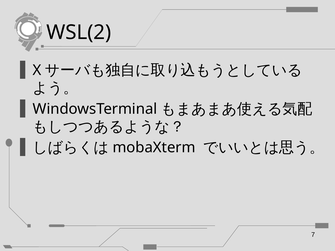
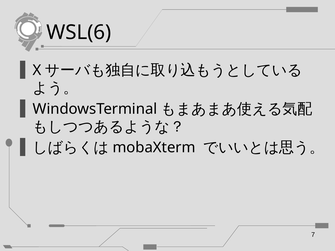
WSL(2: WSL(2 -> WSL(6
